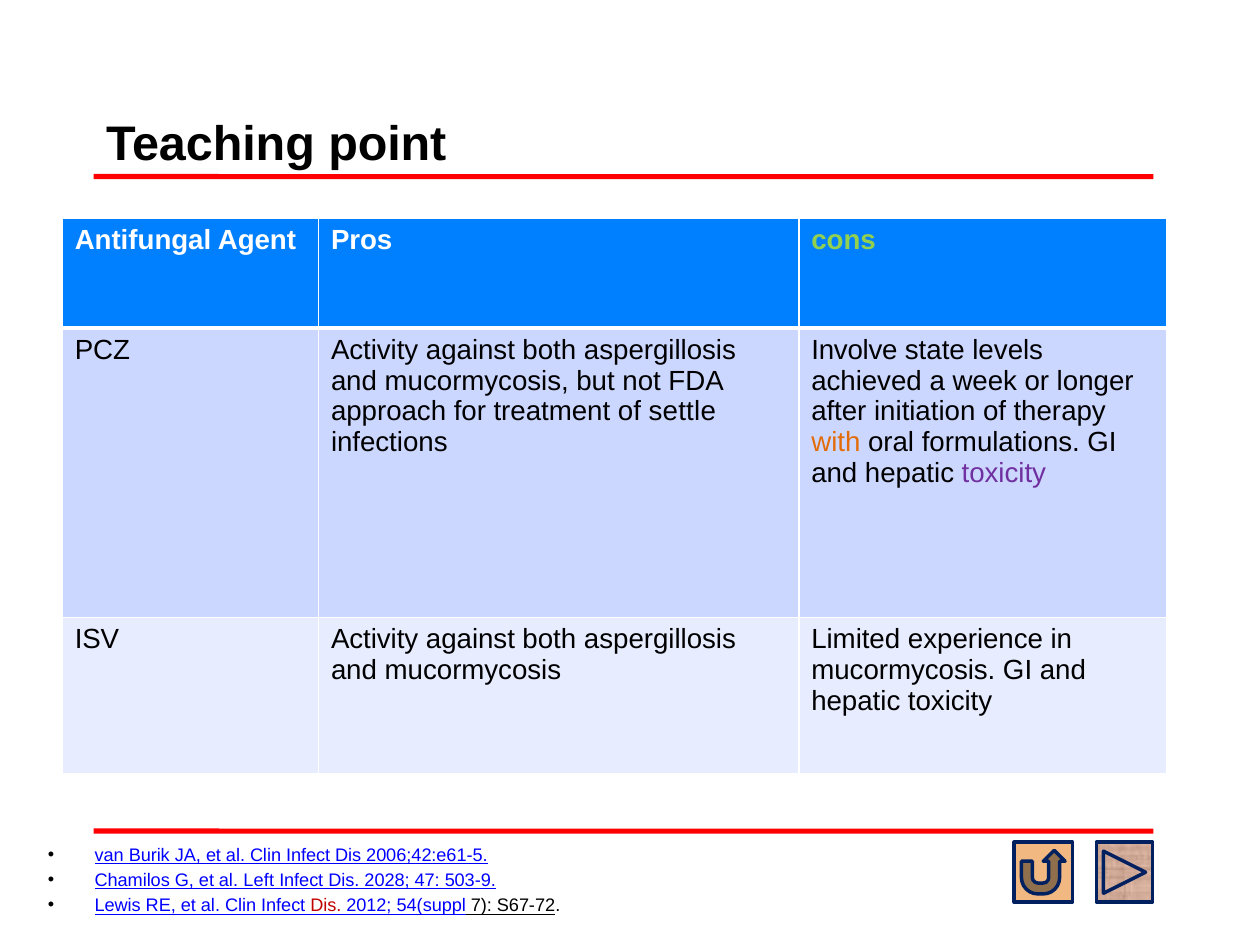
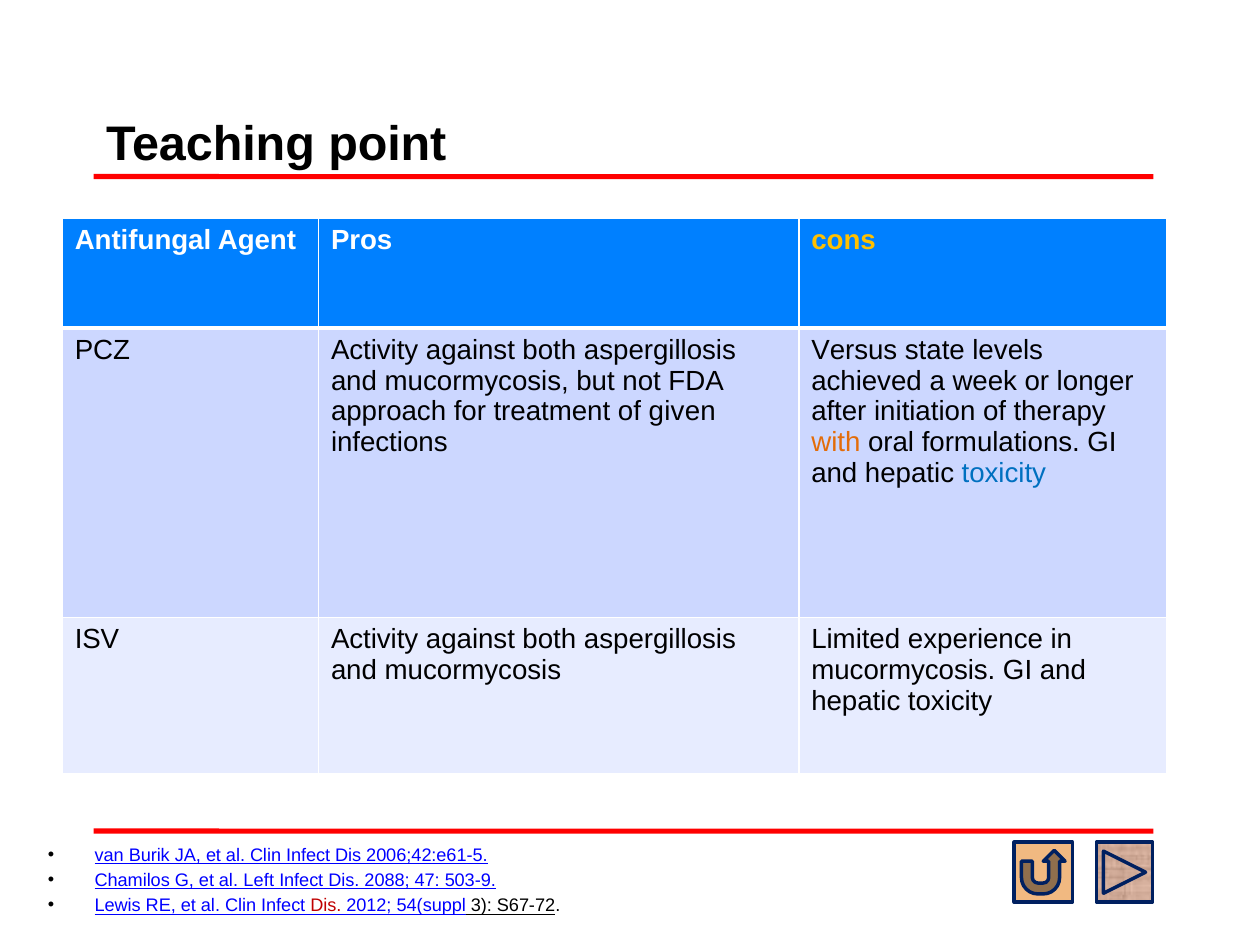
cons colour: light green -> yellow
Involve: Involve -> Versus
settle: settle -> given
toxicity at (1004, 473) colour: purple -> blue
2028: 2028 -> 2088
7: 7 -> 3
